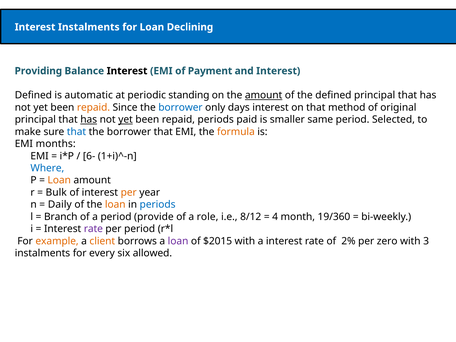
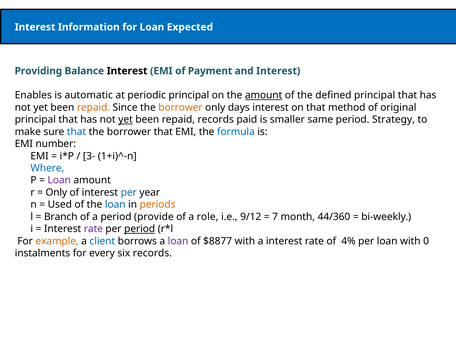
Interest Instalments: Instalments -> Information
Declining: Declining -> Expected
Defined at (33, 95): Defined -> Enables
periodic standing: standing -> principal
borrower at (180, 107) colour: blue -> orange
has at (89, 120) underline: present -> none
repaid periods: periods -> records
Selected: Selected -> Strategy
formula colour: orange -> blue
months: months -> number
6-: 6- -> 3-
Loan at (59, 180) colour: orange -> purple
Bulk at (56, 192): Bulk -> Only
per at (129, 192) colour: orange -> blue
Daily: Daily -> Used
loan at (115, 205) colour: orange -> blue
periods at (158, 205) colour: blue -> orange
8/12: 8/12 -> 9/12
4: 4 -> 7
19/360: 19/360 -> 44/360
period at (140, 229) underline: none -> present
client colour: orange -> blue
$2015: $2015 -> $8877
2%: 2% -> 4%
per zero: zero -> loan
3: 3 -> 0
six allowed: allowed -> records
